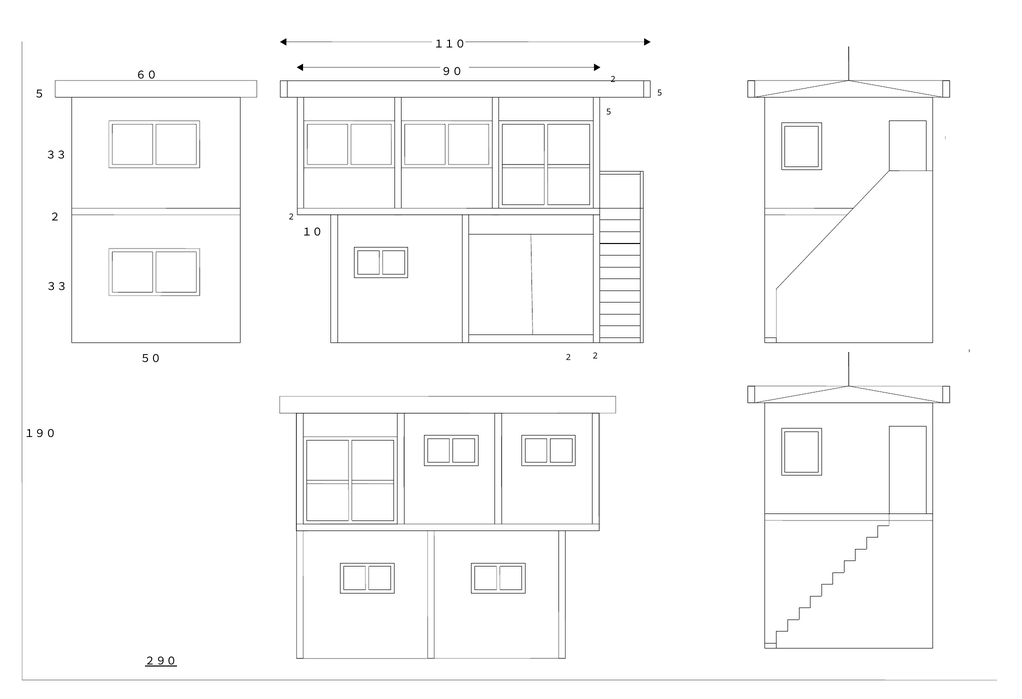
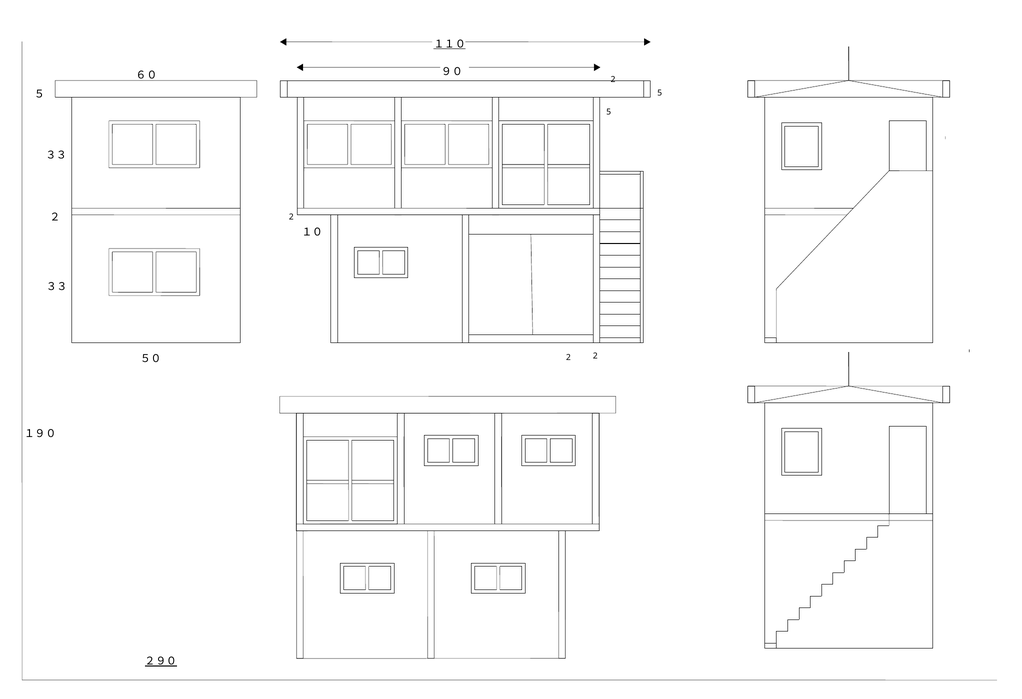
１１０ underline: none -> present
